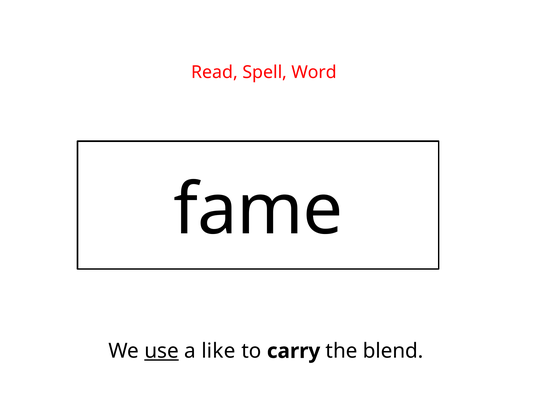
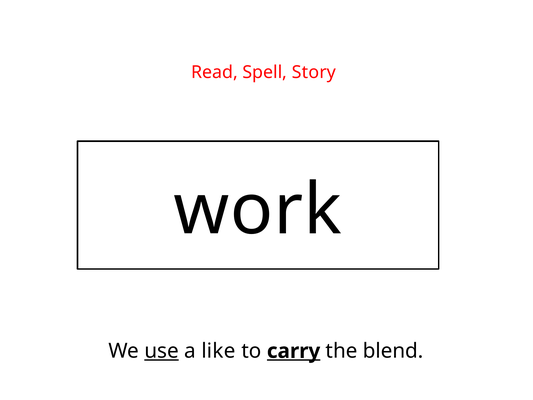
Word: Word -> Story
fame: fame -> work
carry underline: none -> present
